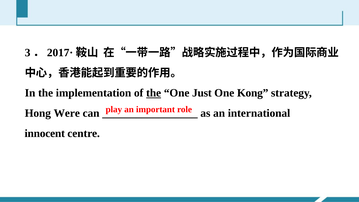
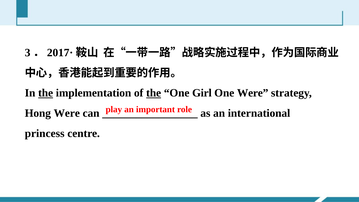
the at (46, 93) underline: none -> present
Just: Just -> Girl
One Kong: Kong -> Were
innocent: innocent -> princess
